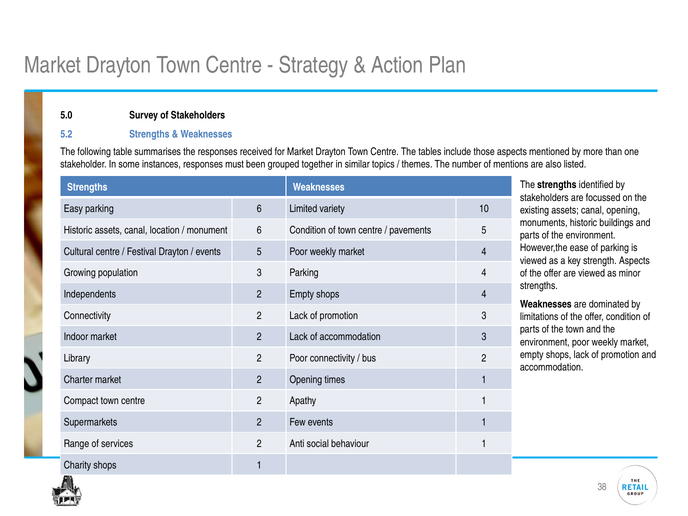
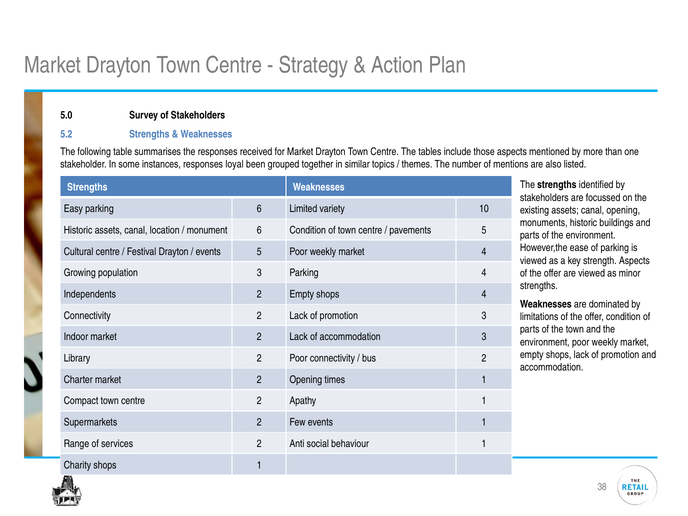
must: must -> loyal
